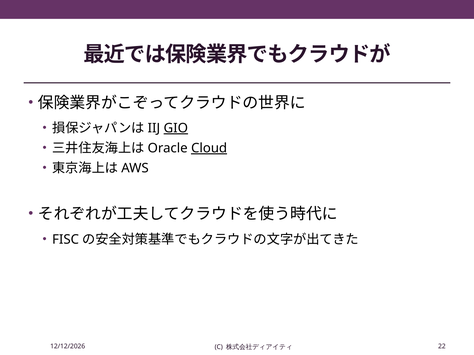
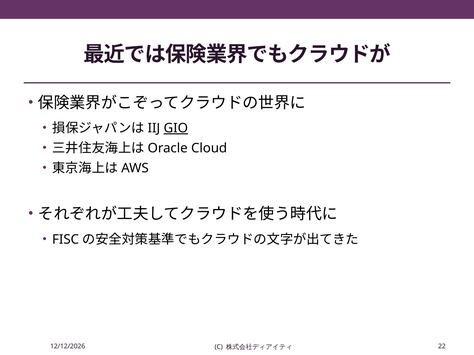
Cloud underline: present -> none
